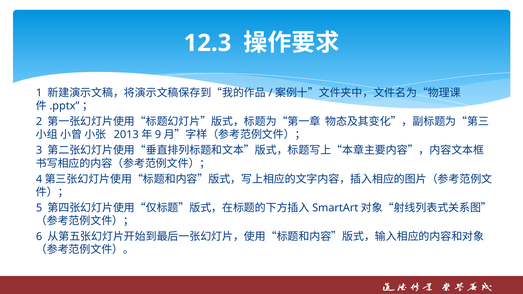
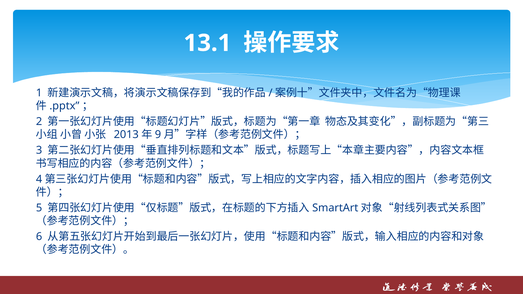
12.3: 12.3 -> 13.1
